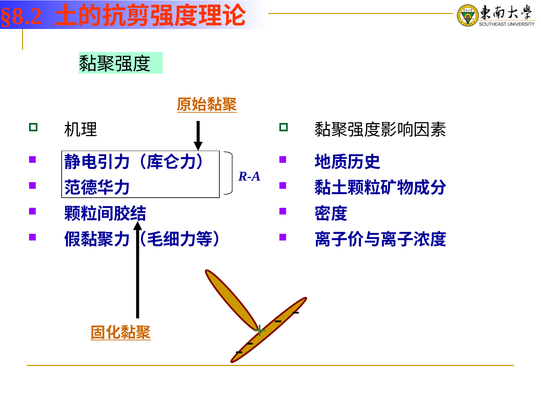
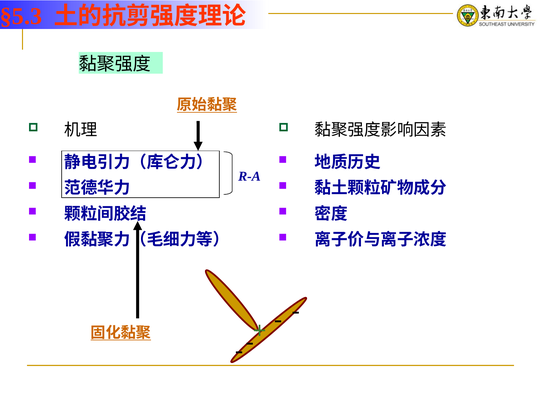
§8.2: §8.2 -> §5.3
